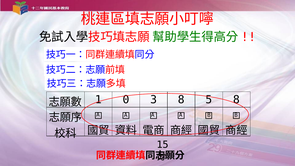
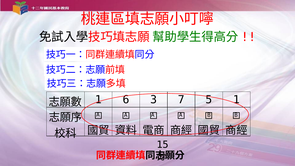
0: 0 -> 6
3 8: 8 -> 7
5 8: 8 -> 1
